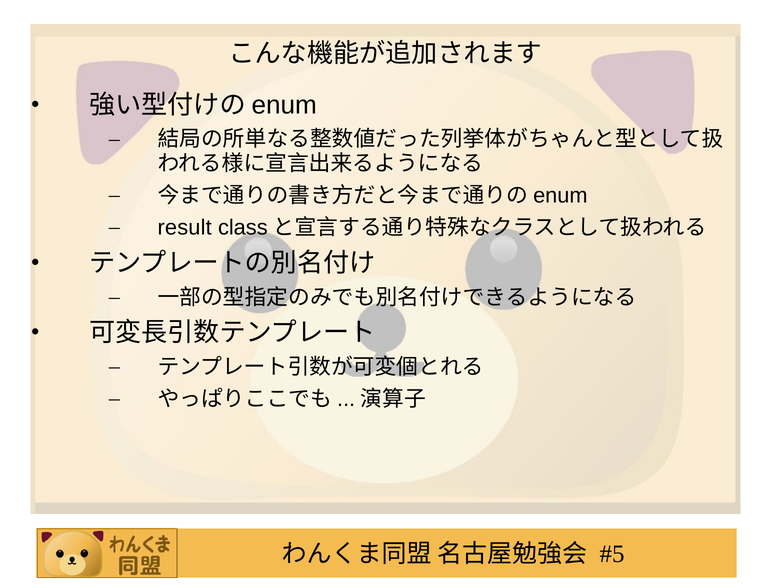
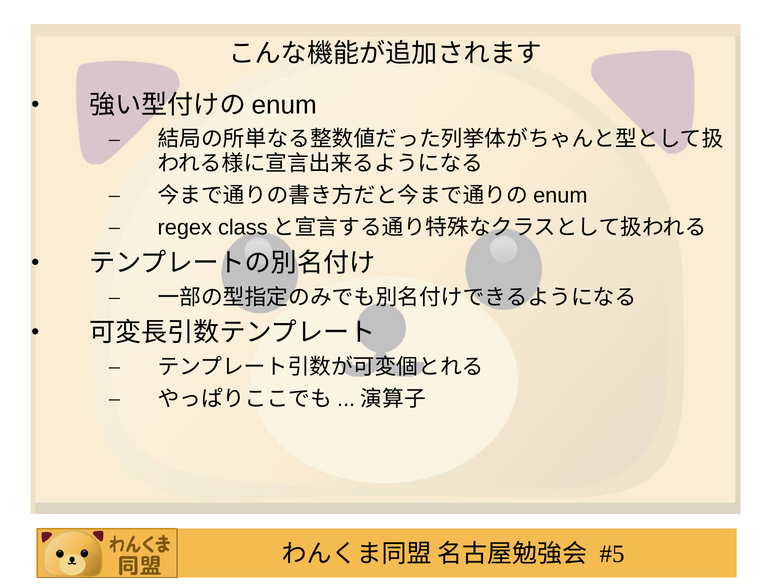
result: result -> regex
